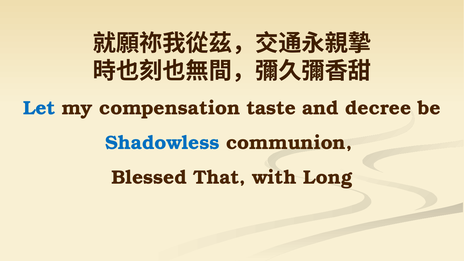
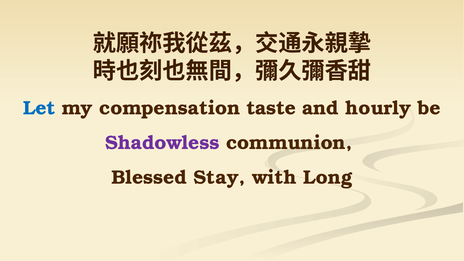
decree: decree -> hourly
Shadowless colour: blue -> purple
That: That -> Stay
